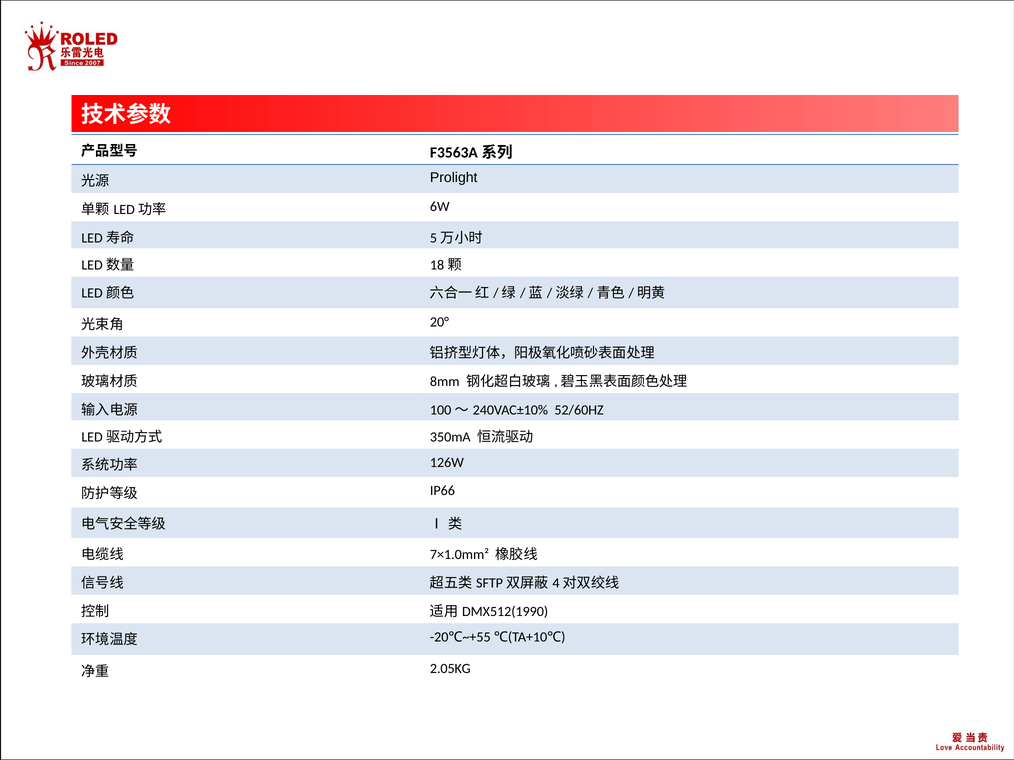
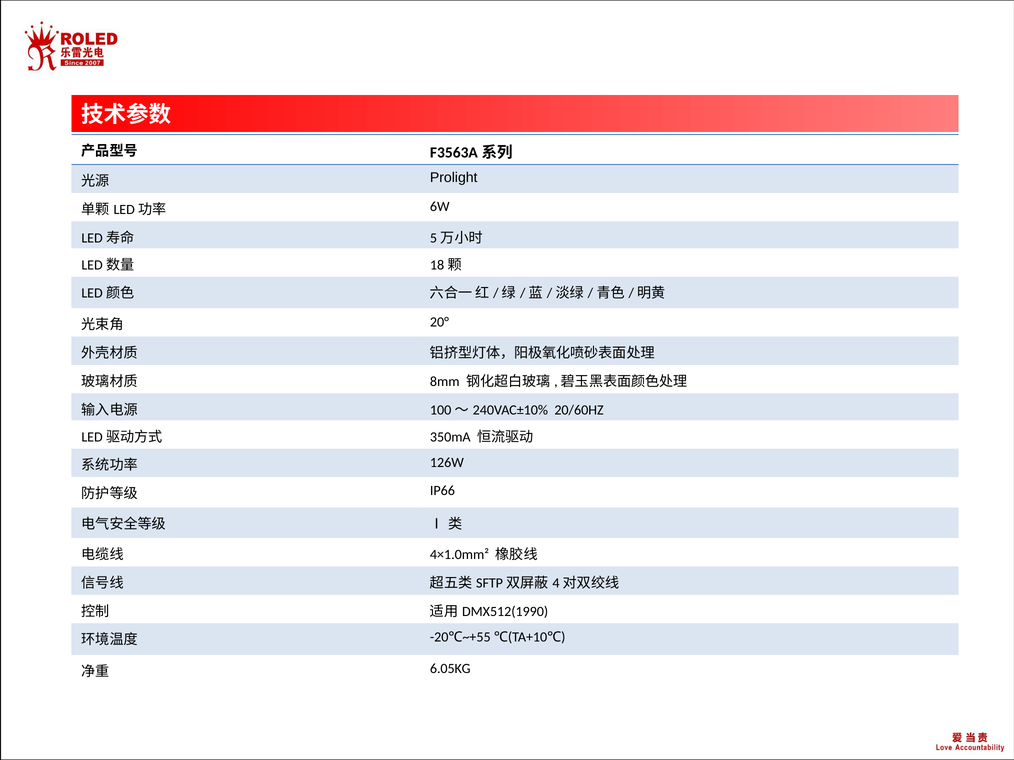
52/60HZ: 52/60HZ -> 20/60HZ
7×1.0mm²: 7×1.0mm² -> 4×1.0mm²
2.05KG: 2.05KG -> 6.05KG
